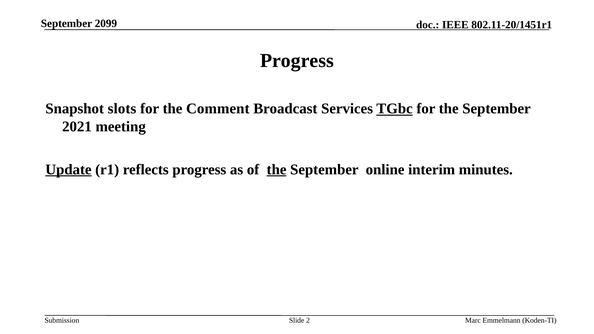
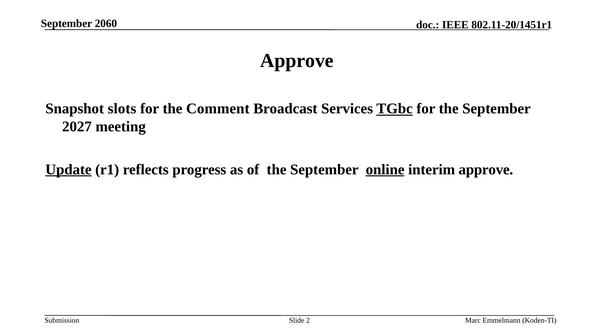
2099: 2099 -> 2060
Progress at (297, 61): Progress -> Approve
2021: 2021 -> 2027
the at (277, 170) underline: present -> none
online underline: none -> present
interim minutes: minutes -> approve
